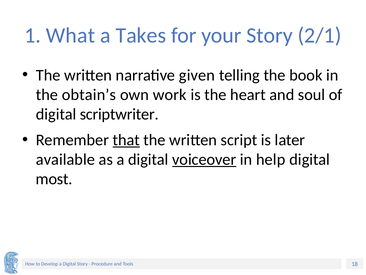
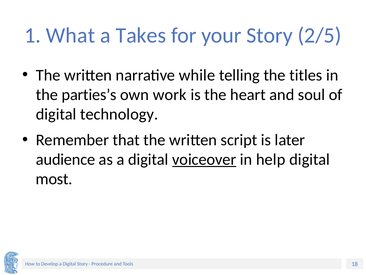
2/1: 2/1 -> 2/5
given: given -> while
book: book -> titles
obtain’s: obtain’s -> parties’s
scriptwriter: scriptwriter -> technology
that underline: present -> none
available: available -> audience
